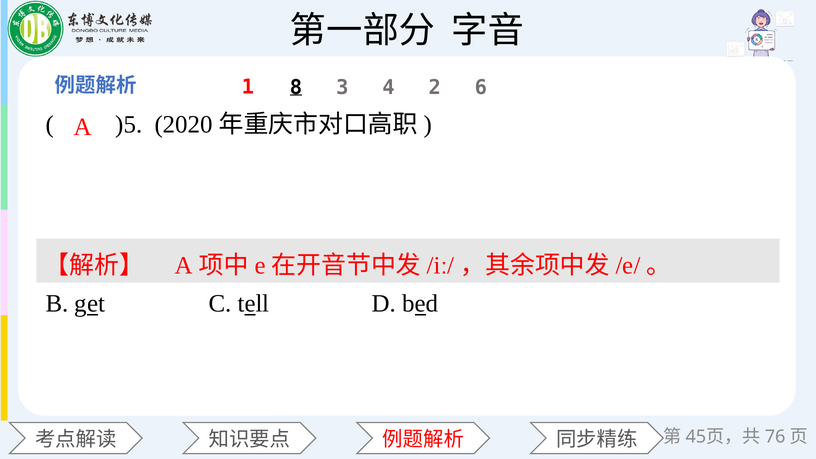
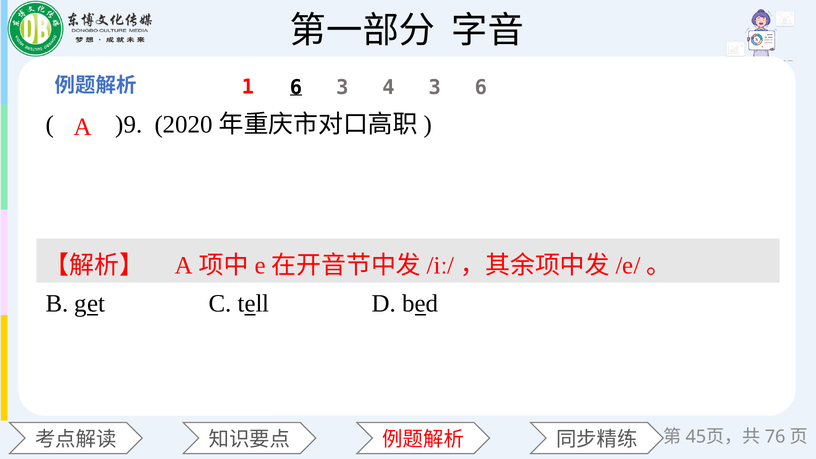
1 8: 8 -> 6
4 2: 2 -> 3
)5: )5 -> )9
